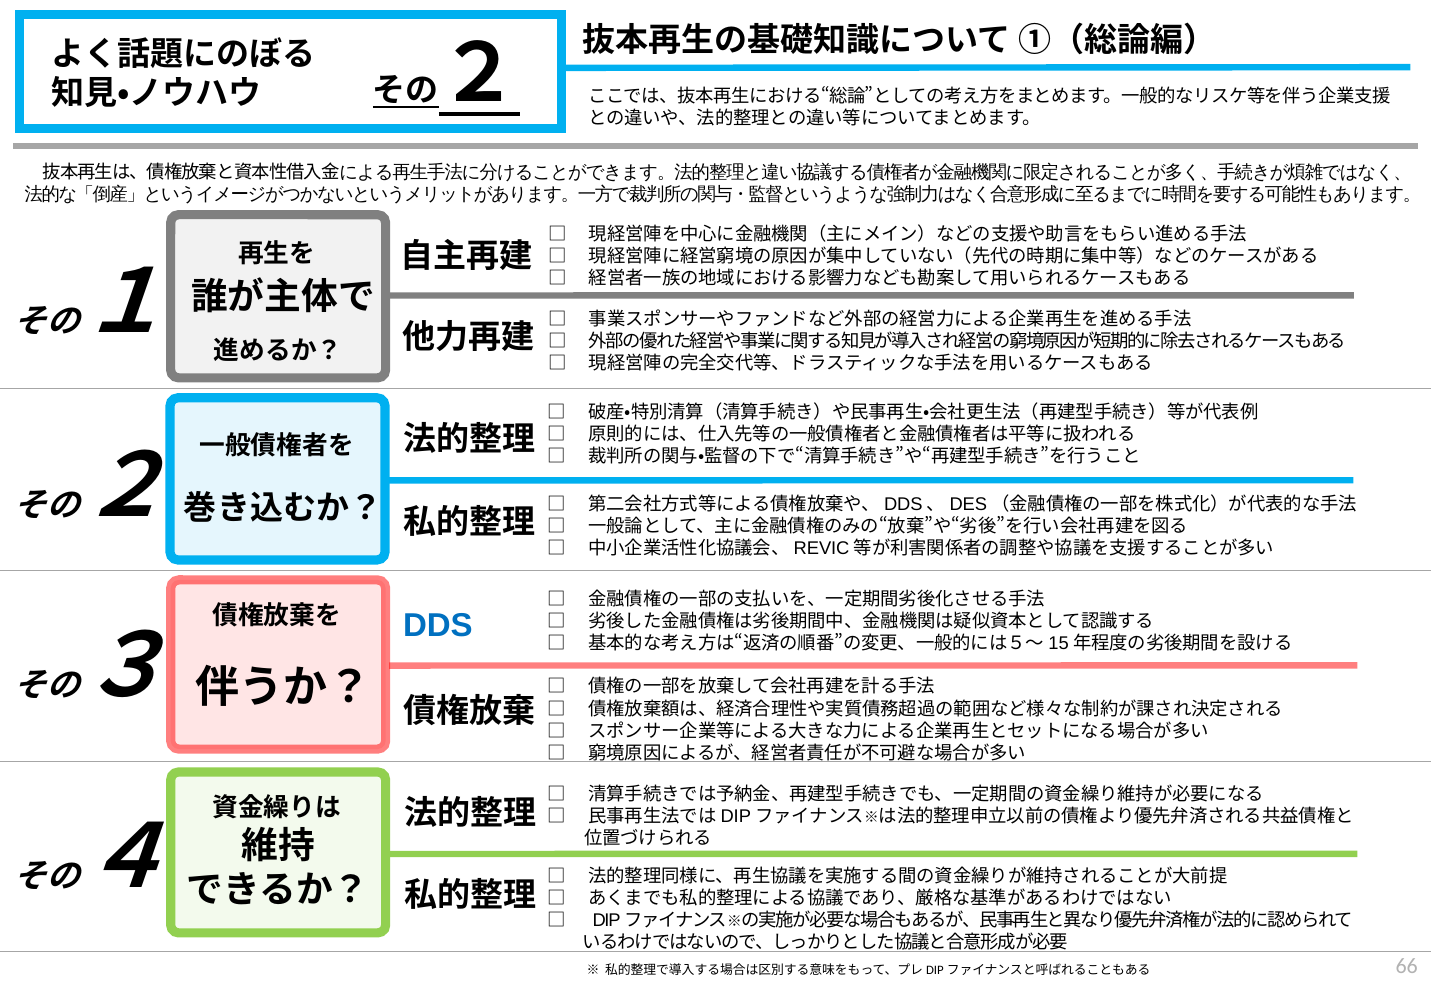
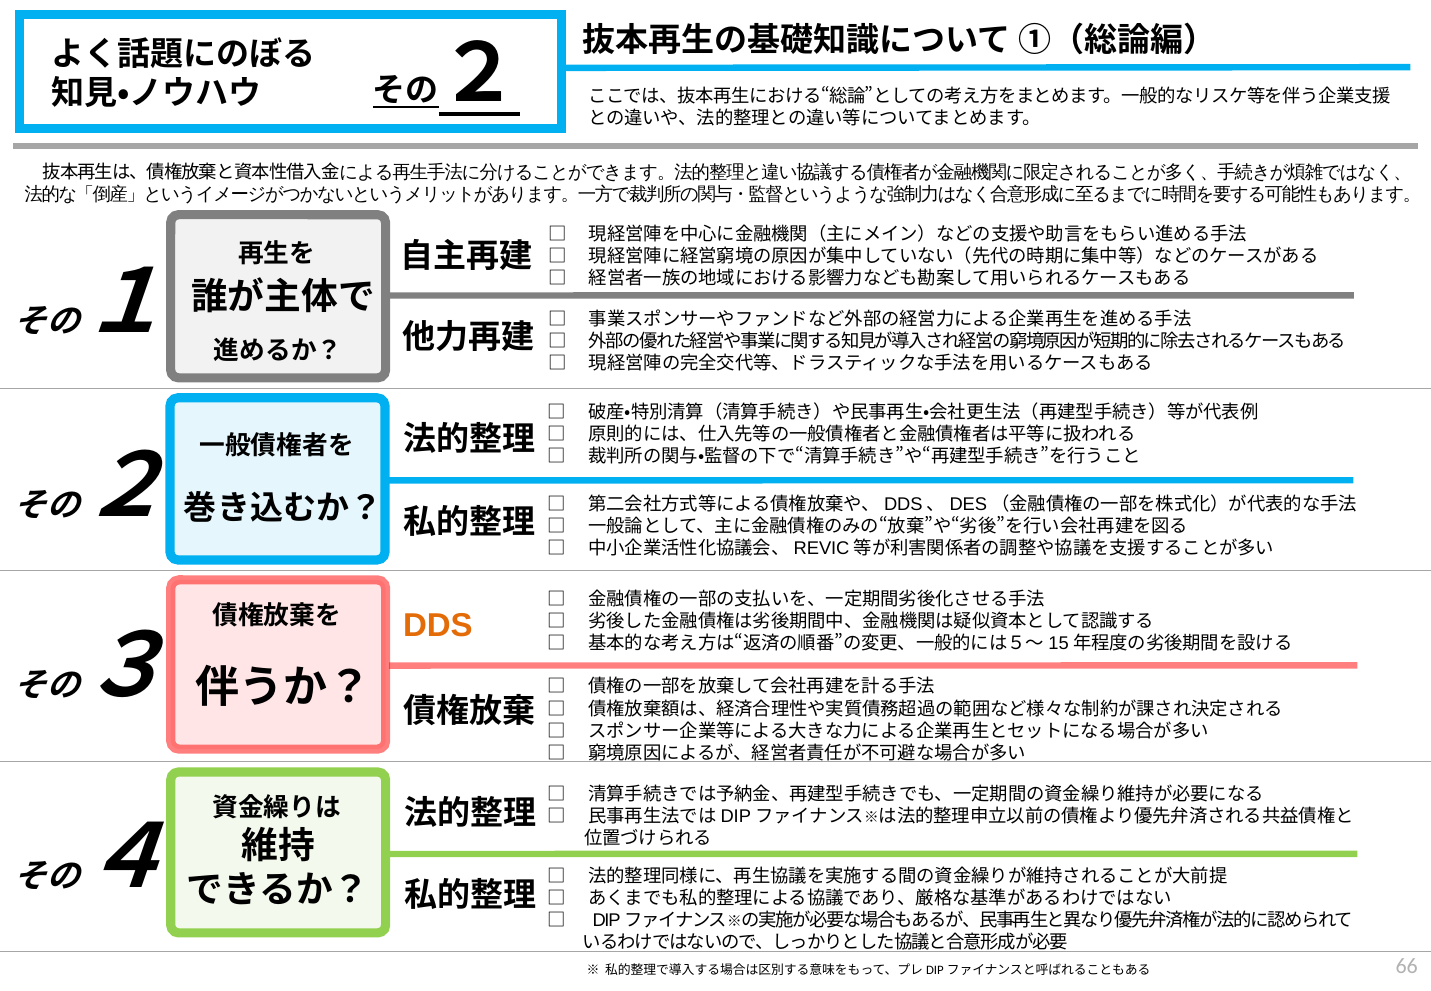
DDS colour: blue -> orange
